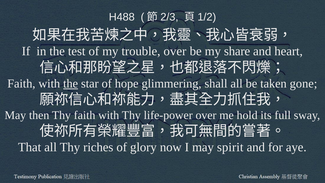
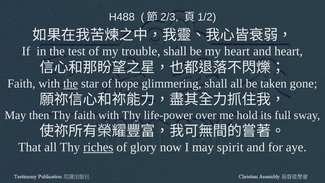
trouble over: over -> shall
my share: share -> heart
riches underline: none -> present
